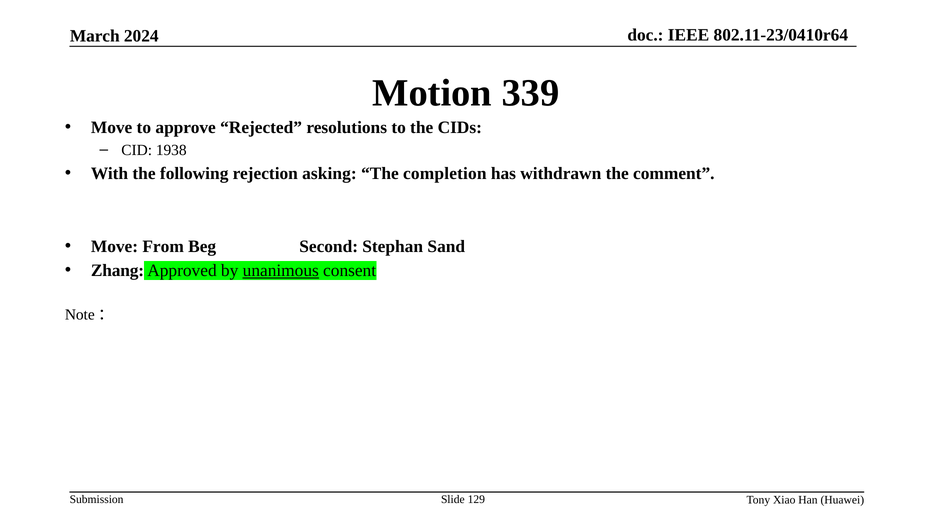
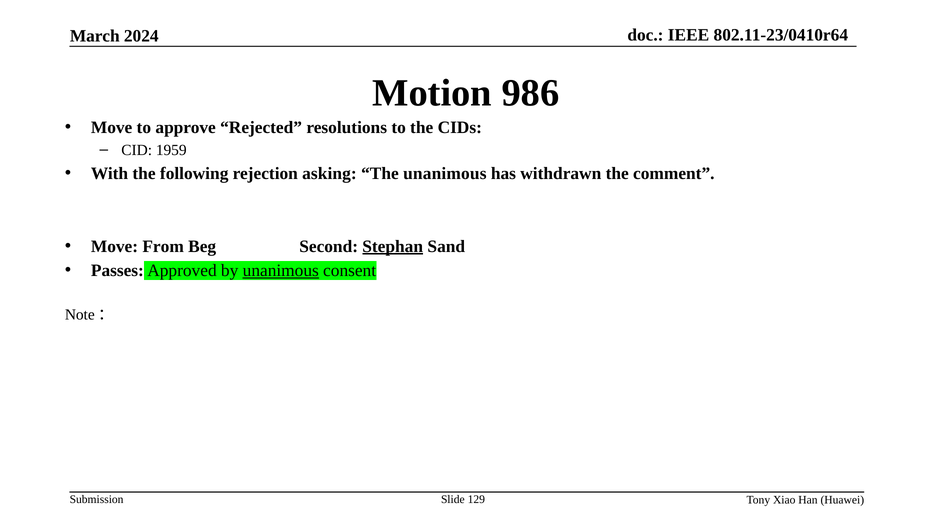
339: 339 -> 986
1938: 1938 -> 1959
The completion: completion -> unanimous
Stephan underline: none -> present
Zhang: Zhang -> Passes
